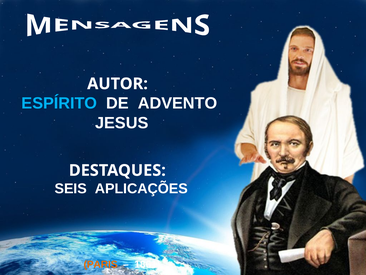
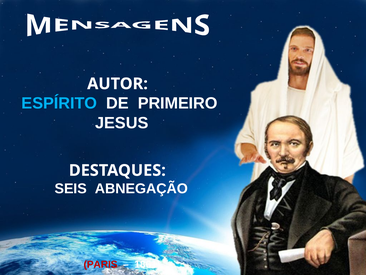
ADVENTO: ADVENTO -> PRIMEIRO
APLICAÇÕES: APLICAÇÕES -> ABNEGAÇÃO
PARIS colour: orange -> red
